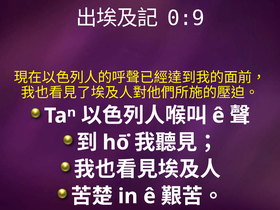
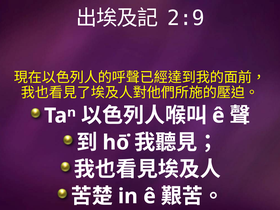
0:9: 0:9 -> 2:9
